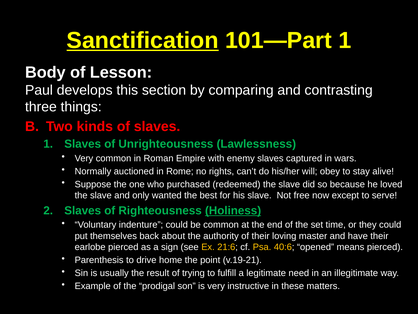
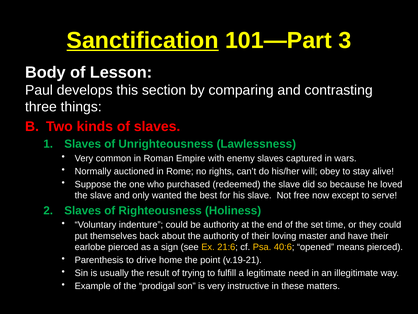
101—Part 1: 1 -> 3
Holiness underline: present -> none
be common: common -> authority
